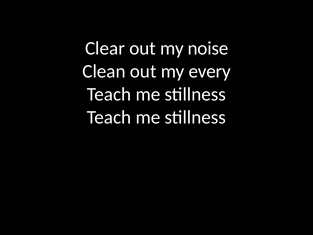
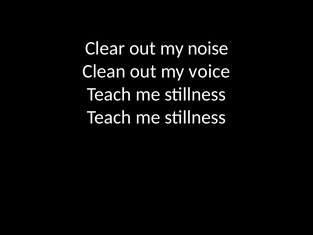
every: every -> voice
